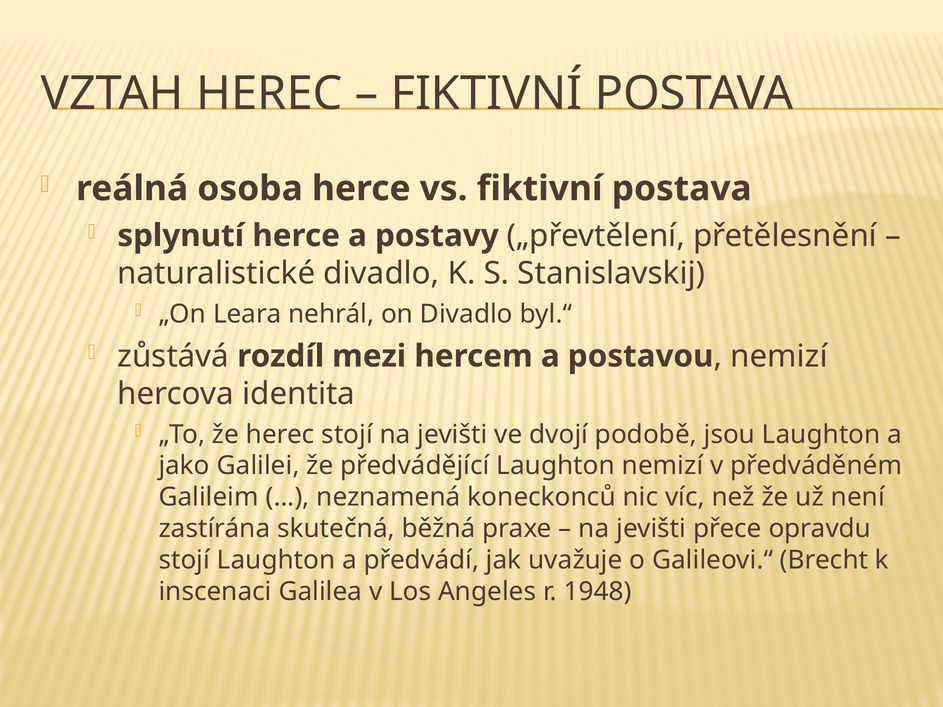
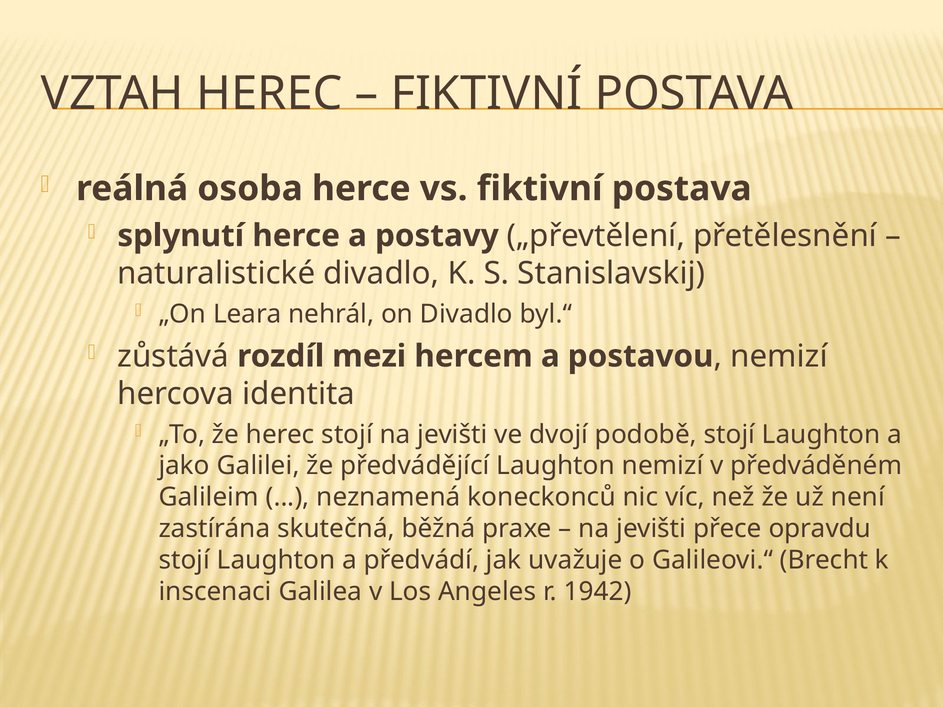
podobě jsou: jsou -> stojí
1948: 1948 -> 1942
